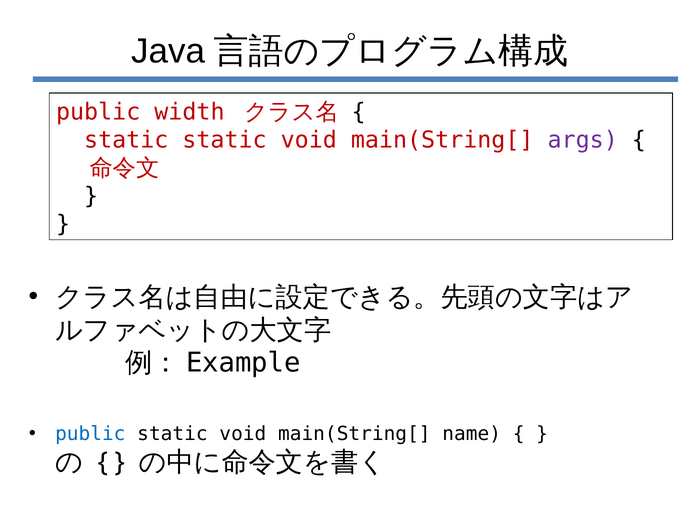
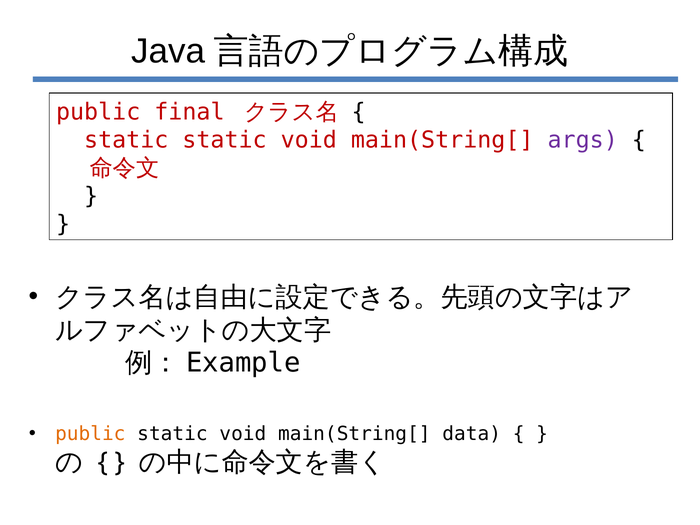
width: width -> final
public at (90, 434) colour: blue -> orange
name: name -> data
